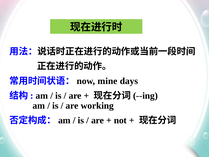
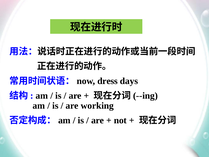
mine: mine -> dress
